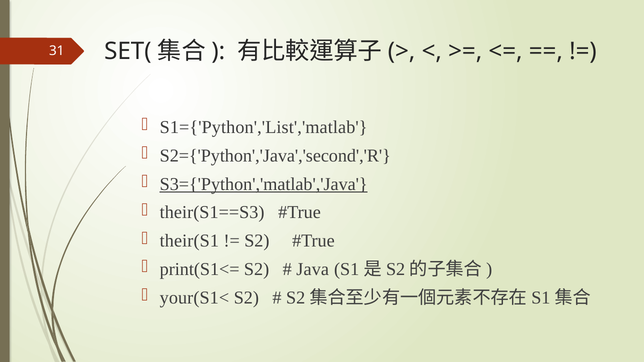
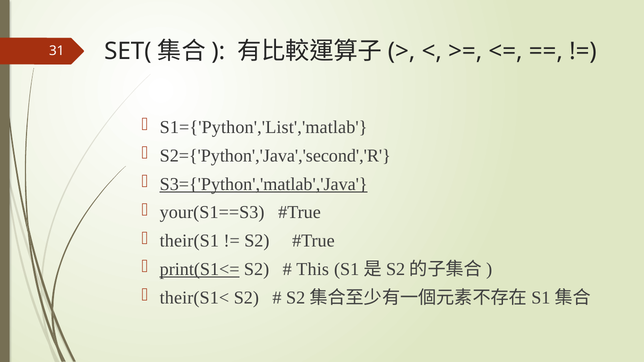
their(S1==S3: their(S1==S3 -> your(S1==S3
print(S1<= underline: none -> present
Java: Java -> This
your(S1<: your(S1< -> their(S1<
